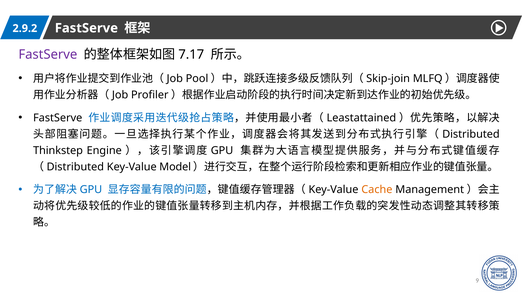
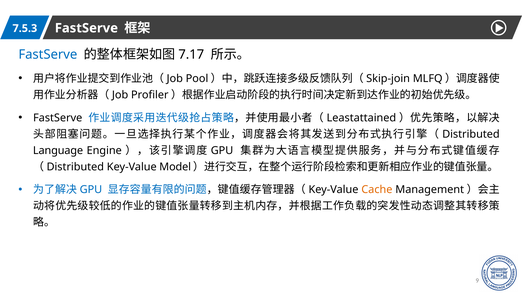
2.9.2: 2.9.2 -> 7.5.3
FastServe at (48, 55) colour: purple -> blue
Thinkstep: Thinkstep -> Language
